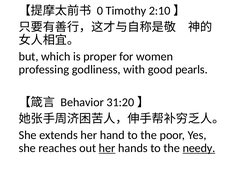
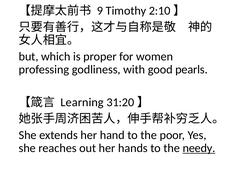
0: 0 -> 9
Behavior: Behavior -> Learning
her at (107, 149) underline: present -> none
